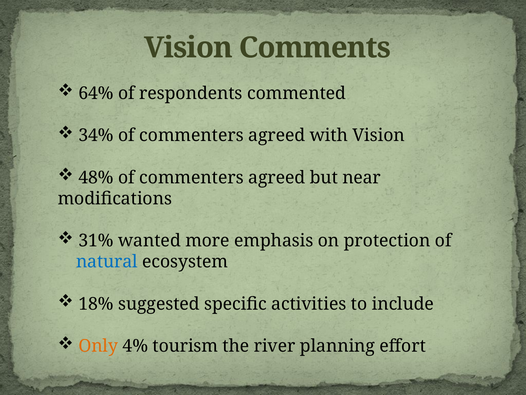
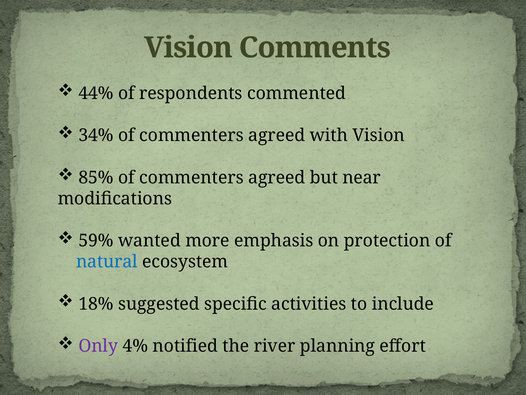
64%: 64% -> 44%
48%: 48% -> 85%
31%: 31% -> 59%
Only colour: orange -> purple
tourism: tourism -> notified
